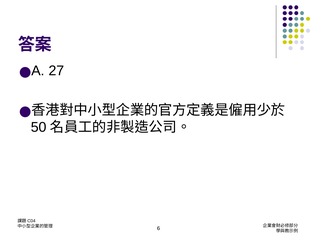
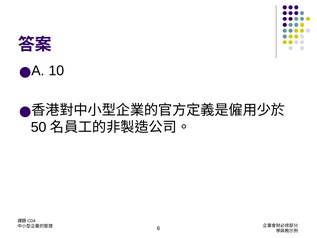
27: 27 -> 10
